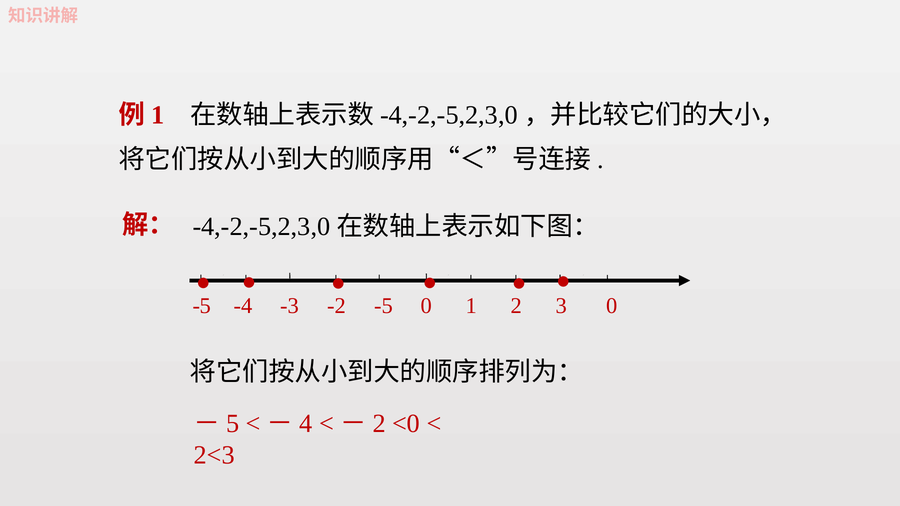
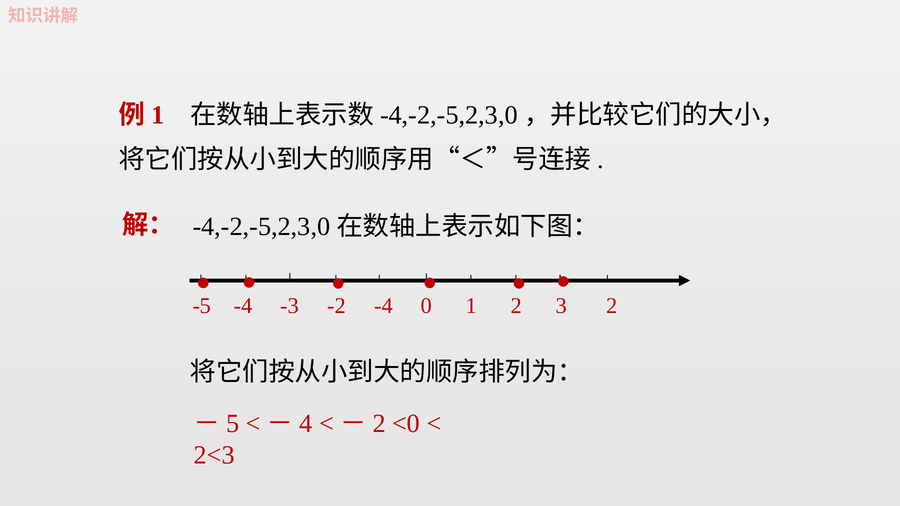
-2 -5: -5 -> -4
3 0: 0 -> 2
